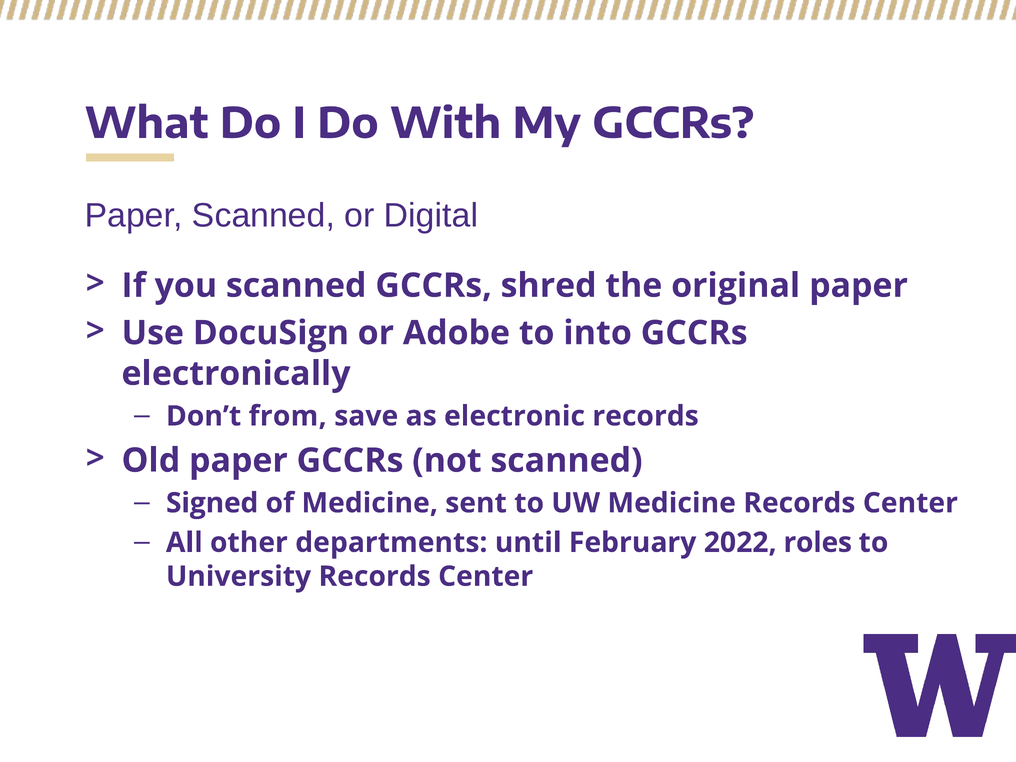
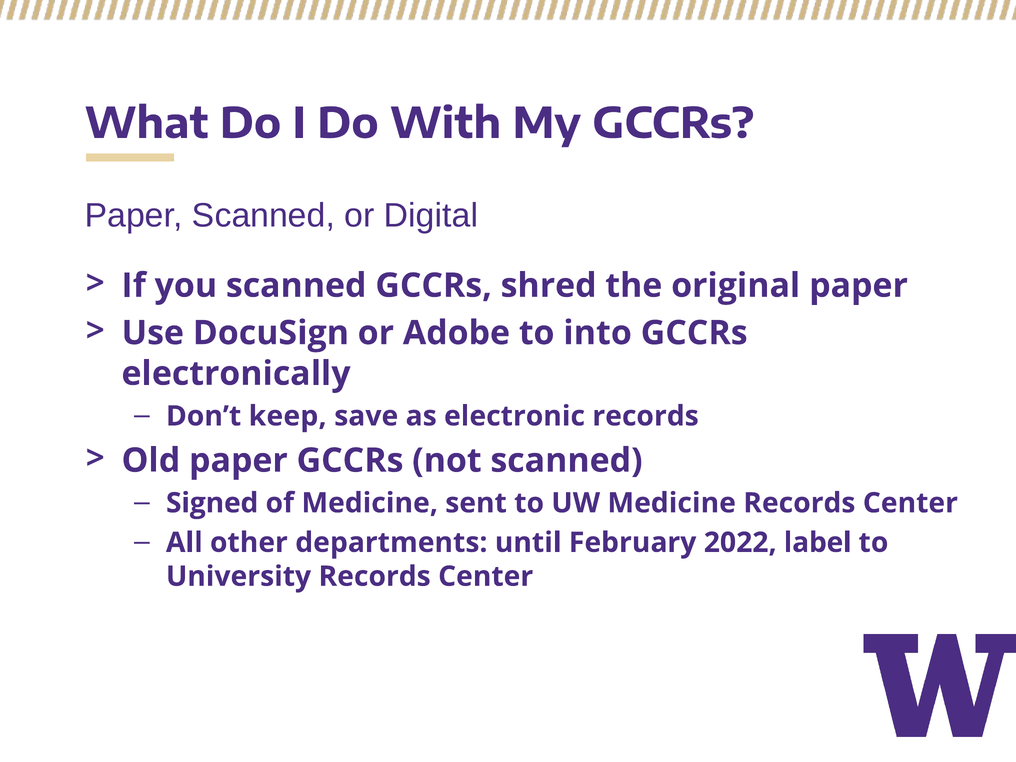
from: from -> keep
roles: roles -> label
